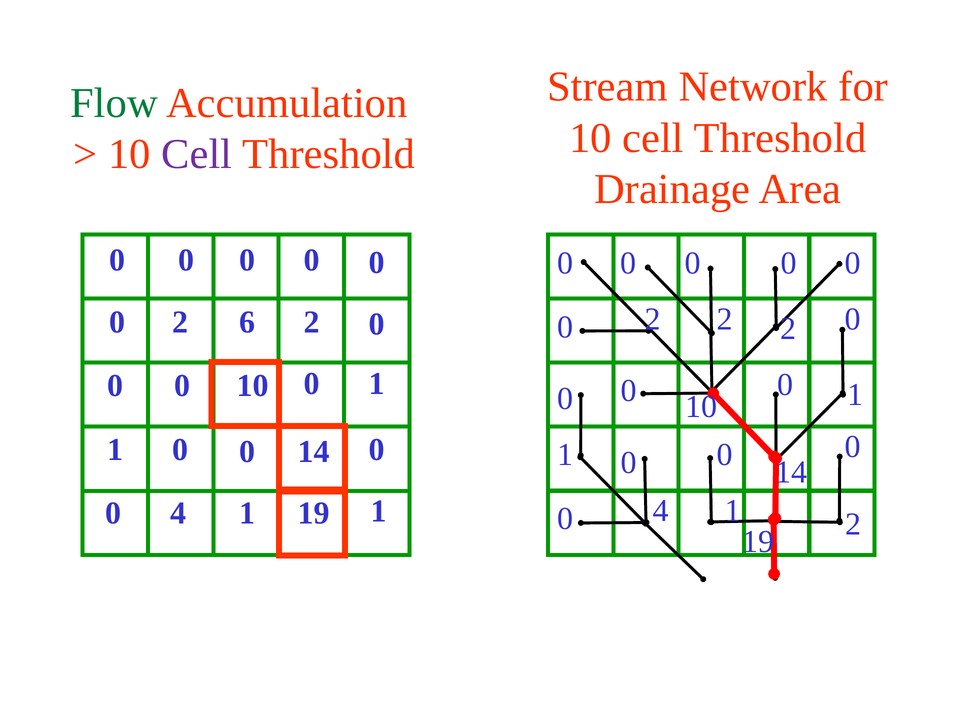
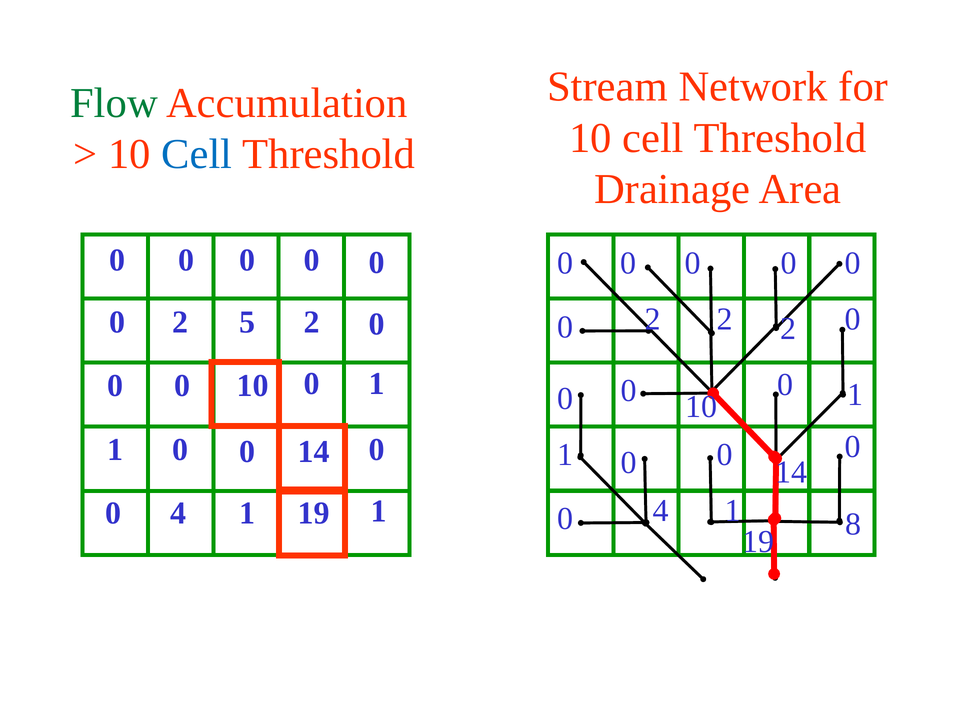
Cell at (197, 154) colour: purple -> blue
6: 6 -> 5
1 2: 2 -> 8
